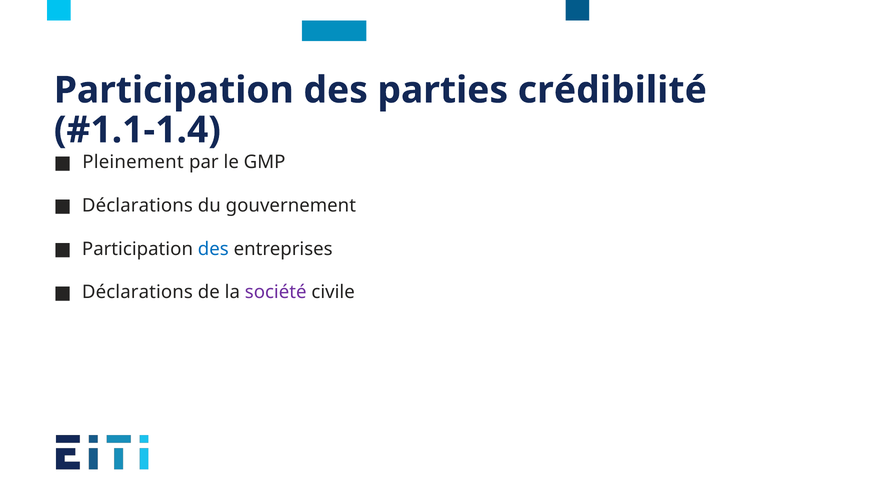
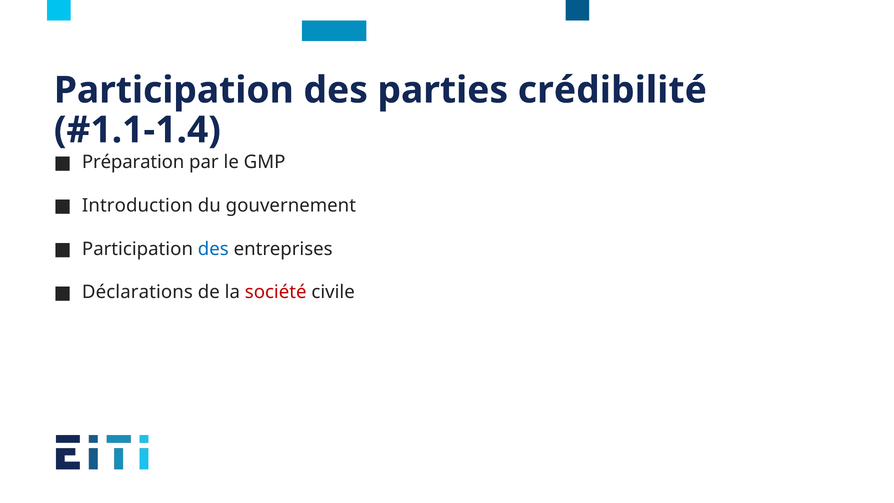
Pleinement: Pleinement -> Préparation
Déclarations at (137, 206): Déclarations -> Introduction
société colour: purple -> red
